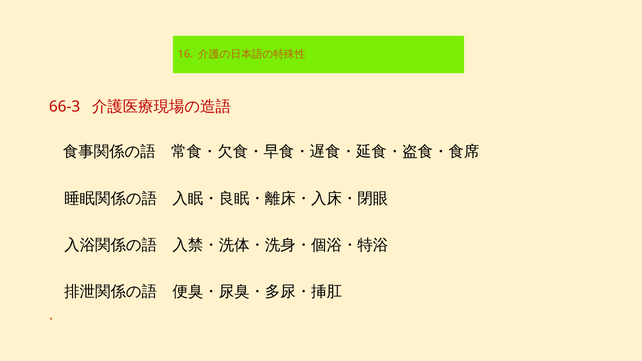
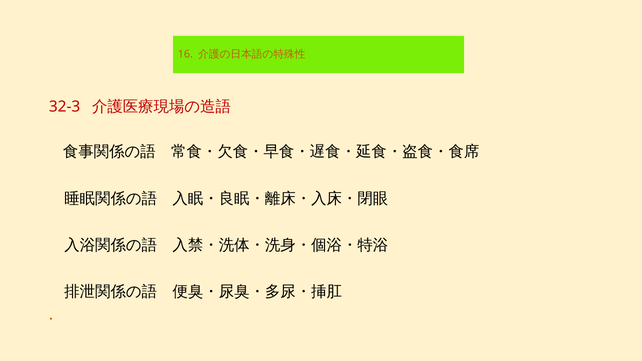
66-3: 66-3 -> 32-3
